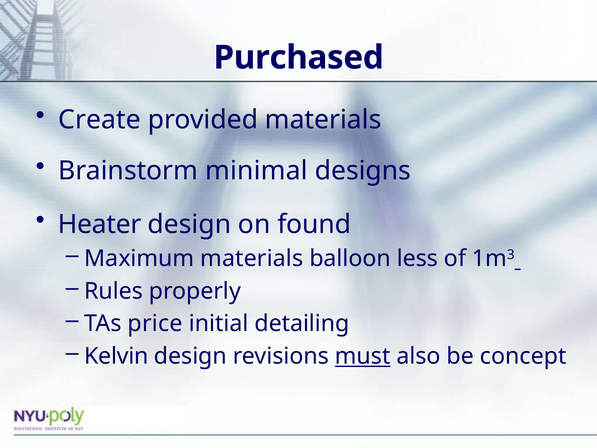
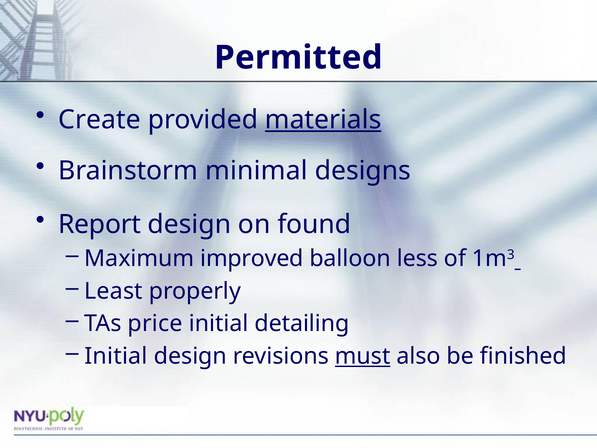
Purchased: Purchased -> Permitted
materials at (323, 120) underline: none -> present
Heater: Heater -> Report
Maximum materials: materials -> improved
Rules: Rules -> Least
Kelvin at (116, 356): Kelvin -> Initial
concept: concept -> finished
